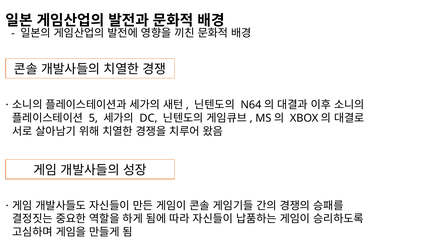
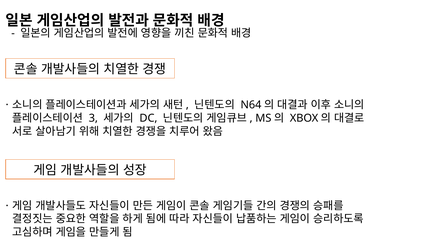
5: 5 -> 3
